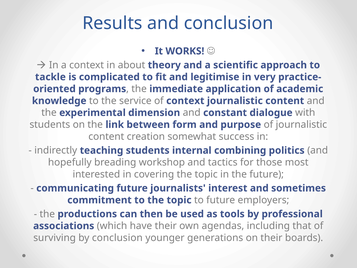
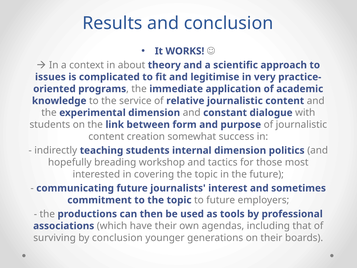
tackle: tackle -> issues
of context: context -> relative
internal combining: combining -> dimension
